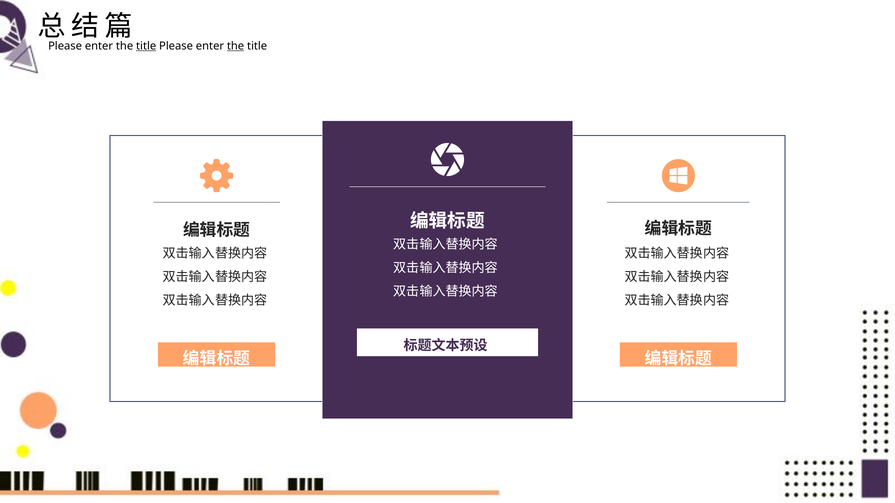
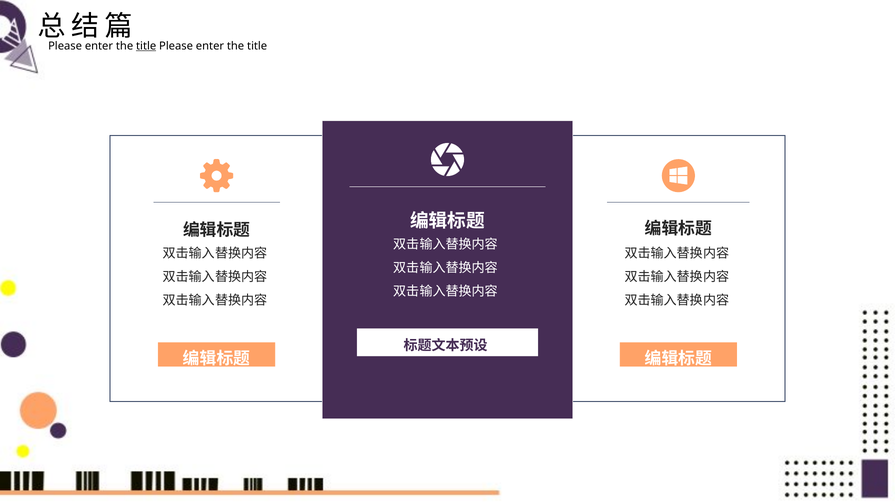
the at (236, 46) underline: present -> none
